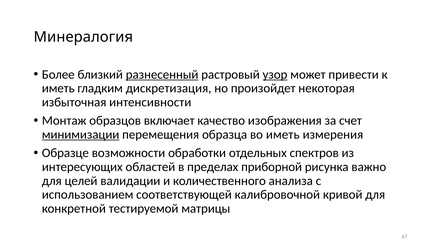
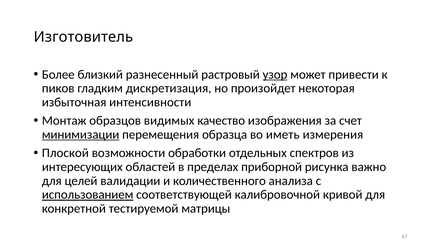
Минералогия: Минералогия -> Изготовитель
разнесенный underline: present -> none
иметь at (58, 88): иметь -> пиков
включает: включает -> видимых
Образце: Образце -> Плоской
использованием underline: none -> present
